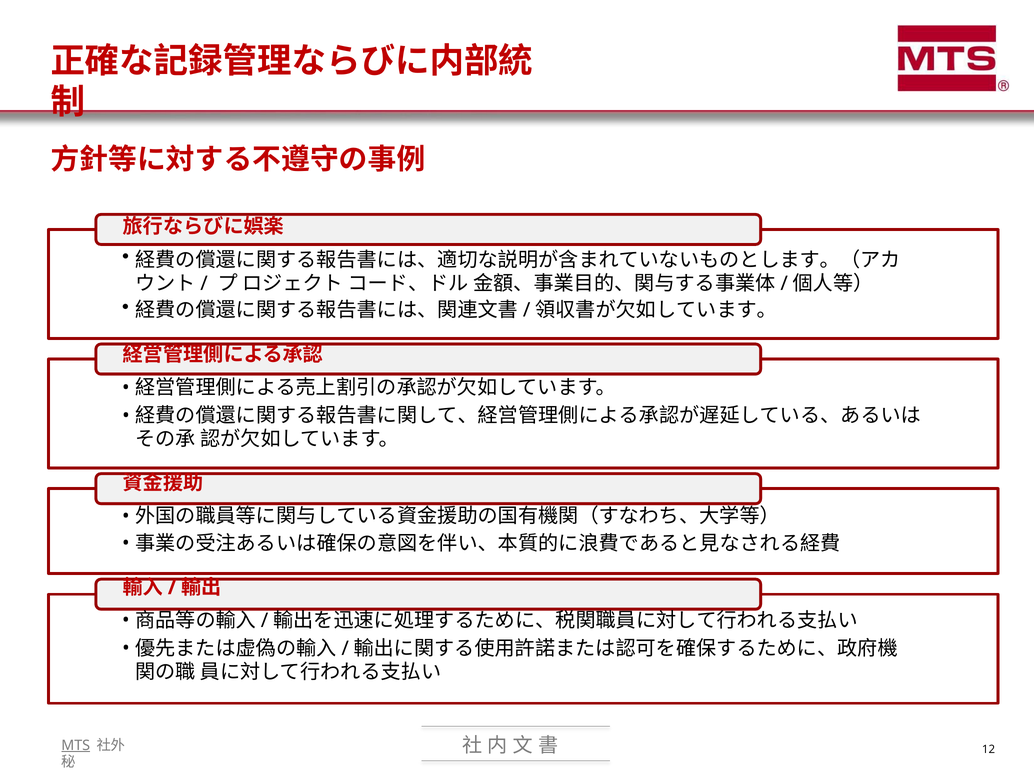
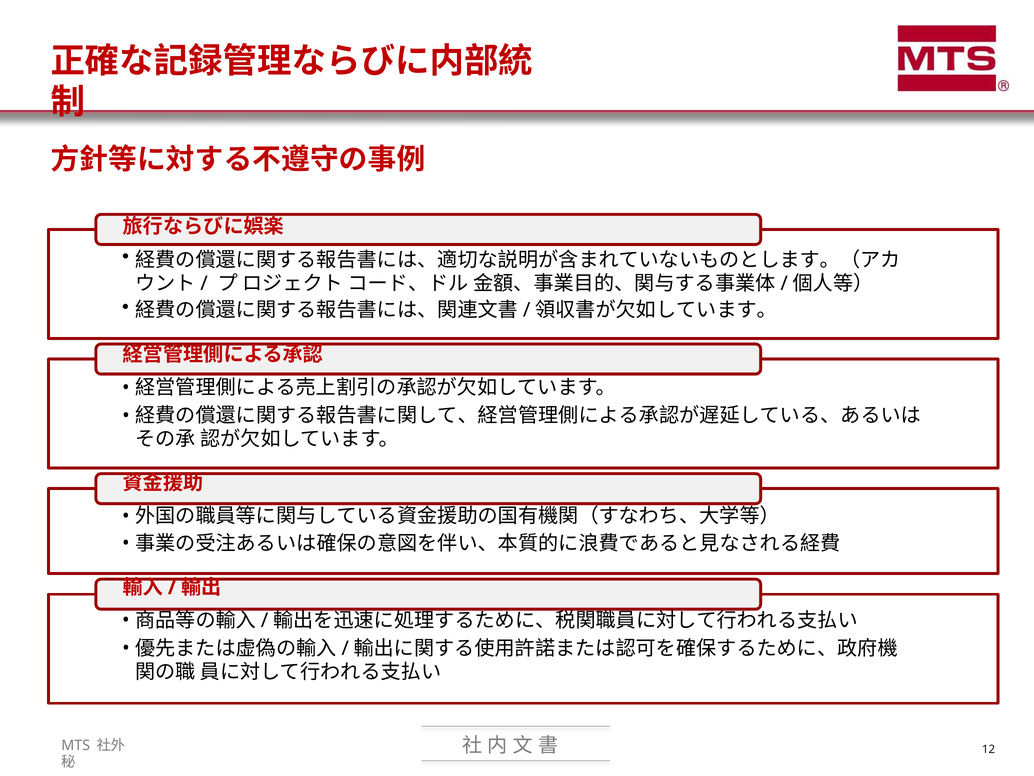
MTS underline: present -> none
